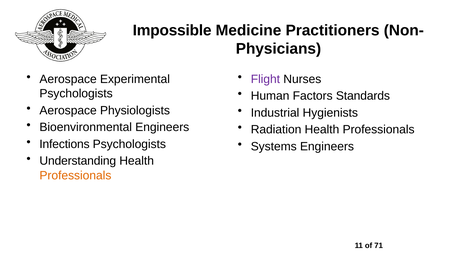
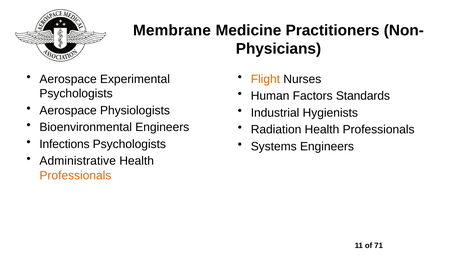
Impossible: Impossible -> Membrane
Flight colour: purple -> orange
Understanding: Understanding -> Administrative
